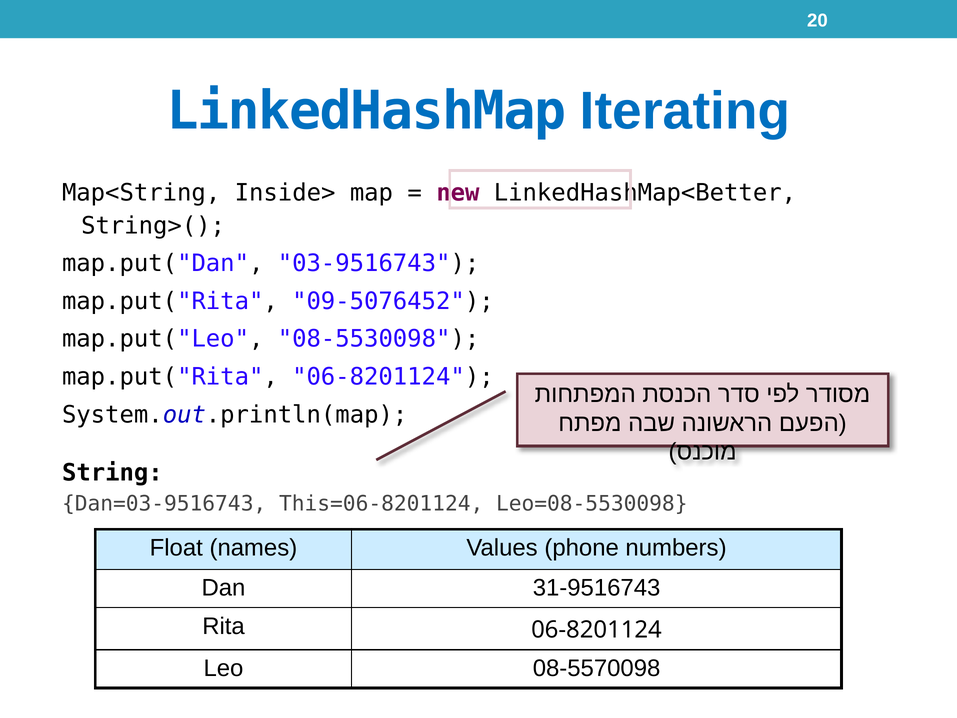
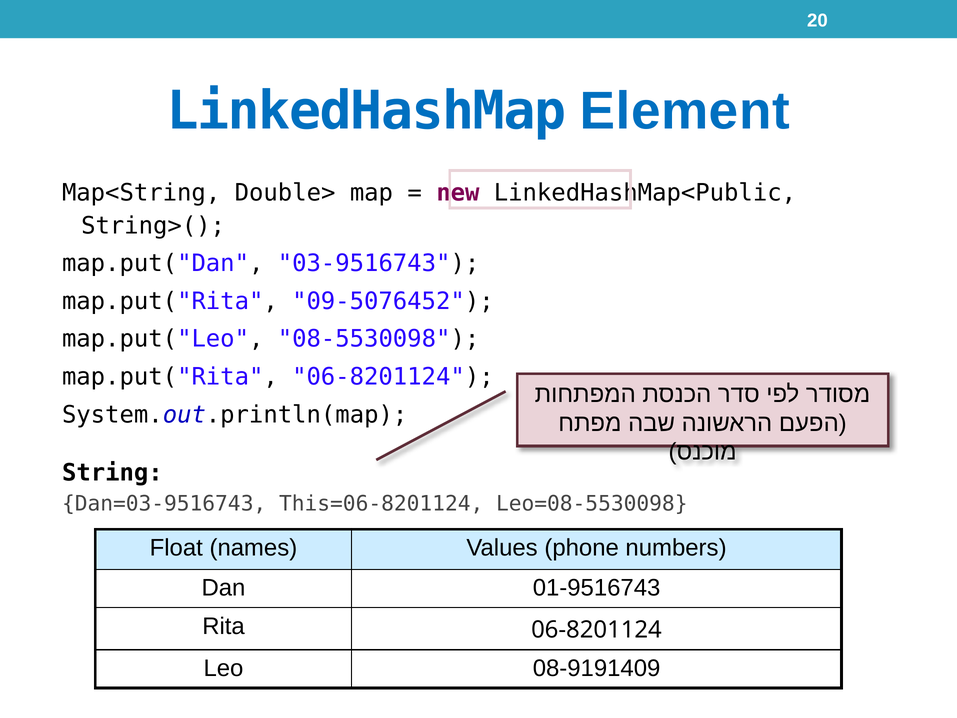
Iterating: Iterating -> Element
Inside>: Inside> -> Double>
LinkedHashMap<Better: LinkedHashMap<Better -> LinkedHashMap<Public
31-9516743: 31-9516743 -> 01-9516743
08-5570098: 08-5570098 -> 08-9191409
